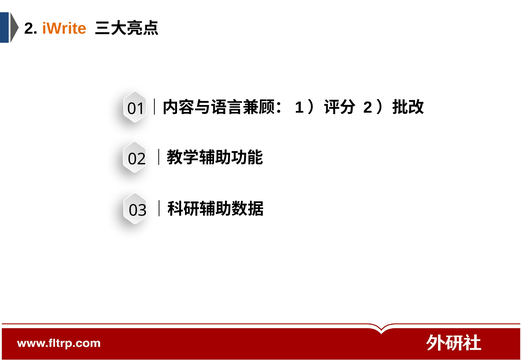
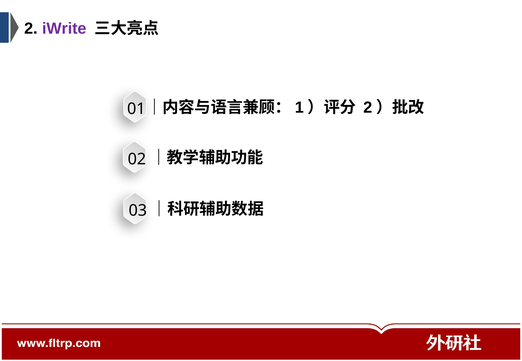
iWrite colour: orange -> purple
